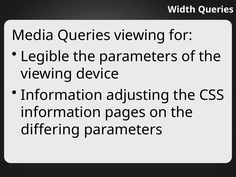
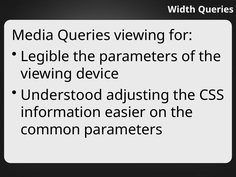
Information at (62, 95): Information -> Understood
pages: pages -> easier
differing: differing -> common
